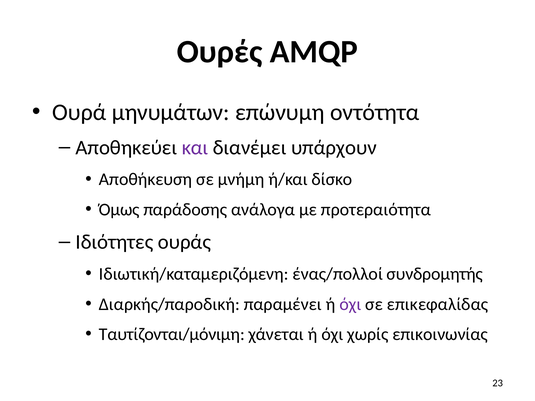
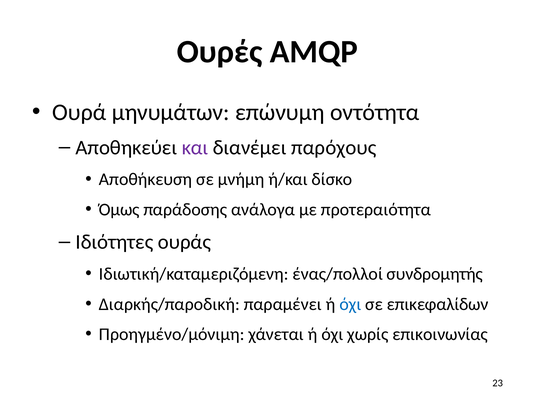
υπάρχουν: υπάρχουν -> παρόχους
όχι at (350, 304) colour: purple -> blue
επικεφαλίδας: επικεφαλίδας -> επικεφαλίδων
Ταυτίζονται/μόνιμη: Ταυτίζονται/μόνιμη -> Προηγμένο/μόνιμη
